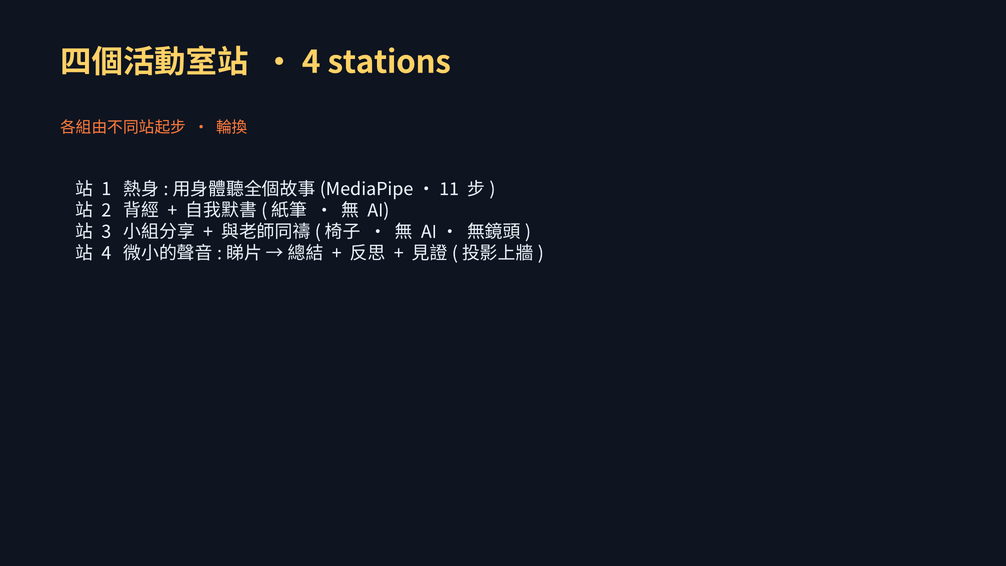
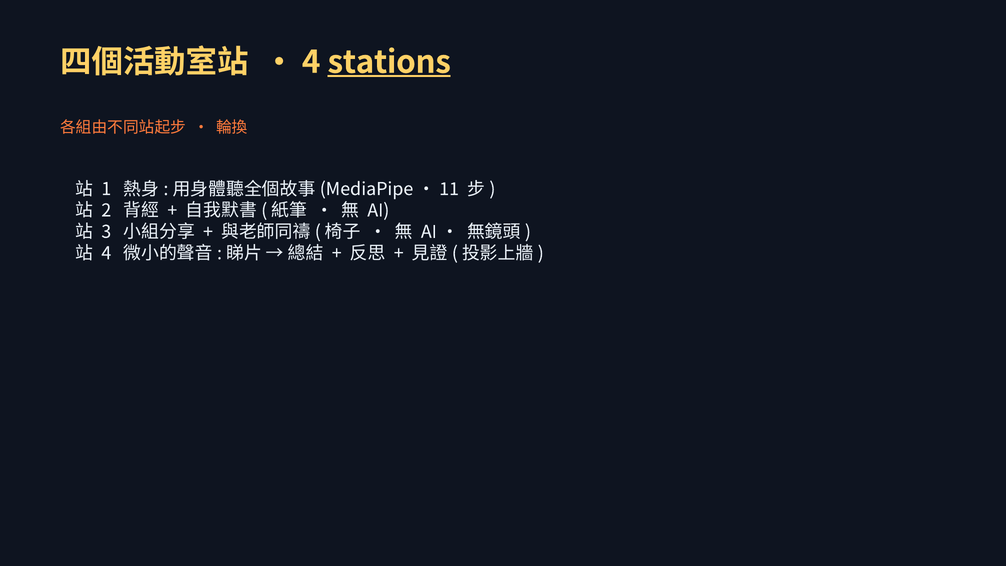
stations underline: none -> present
